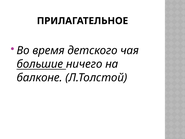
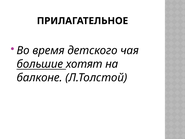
ничего: ничего -> хотят
